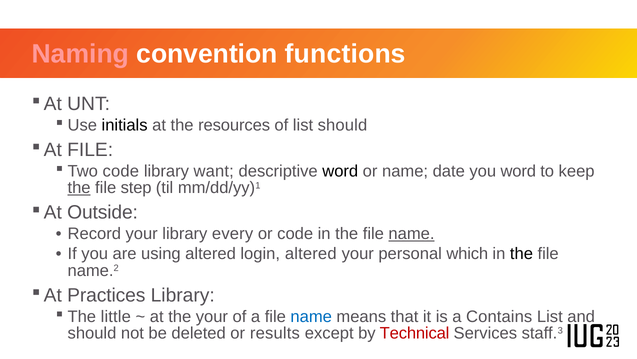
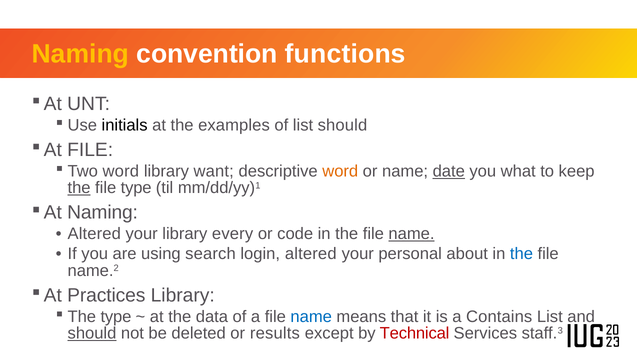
Naming at (80, 54) colour: pink -> yellow
resources: resources -> examples
Two code: code -> word
word at (340, 171) colour: black -> orange
date underline: none -> present
you word: word -> what
file step: step -> type
Outside at (103, 212): Outside -> Naming
Record at (94, 233): Record -> Altered
using altered: altered -> search
which: which -> about
the at (521, 253) colour: black -> blue
The little: little -> type
the your: your -> data
should at (92, 333) underline: none -> present
